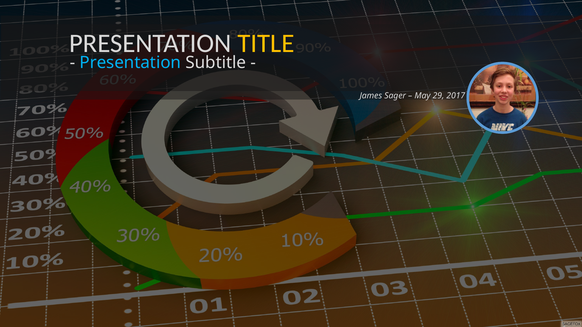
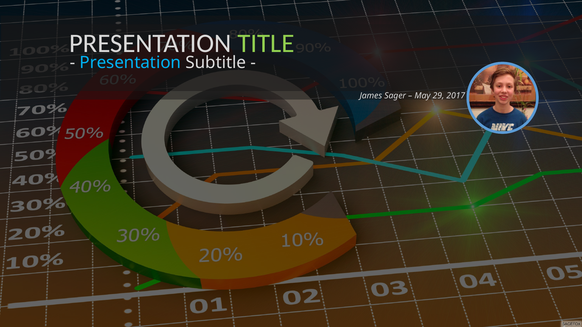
TITLE colour: yellow -> light green
